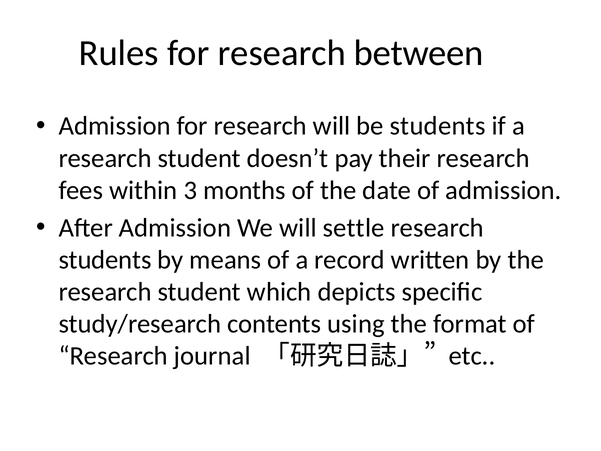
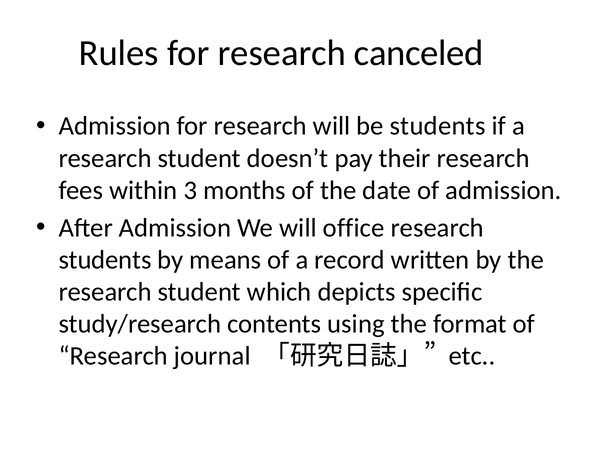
between: between -> canceled
settle: settle -> office
